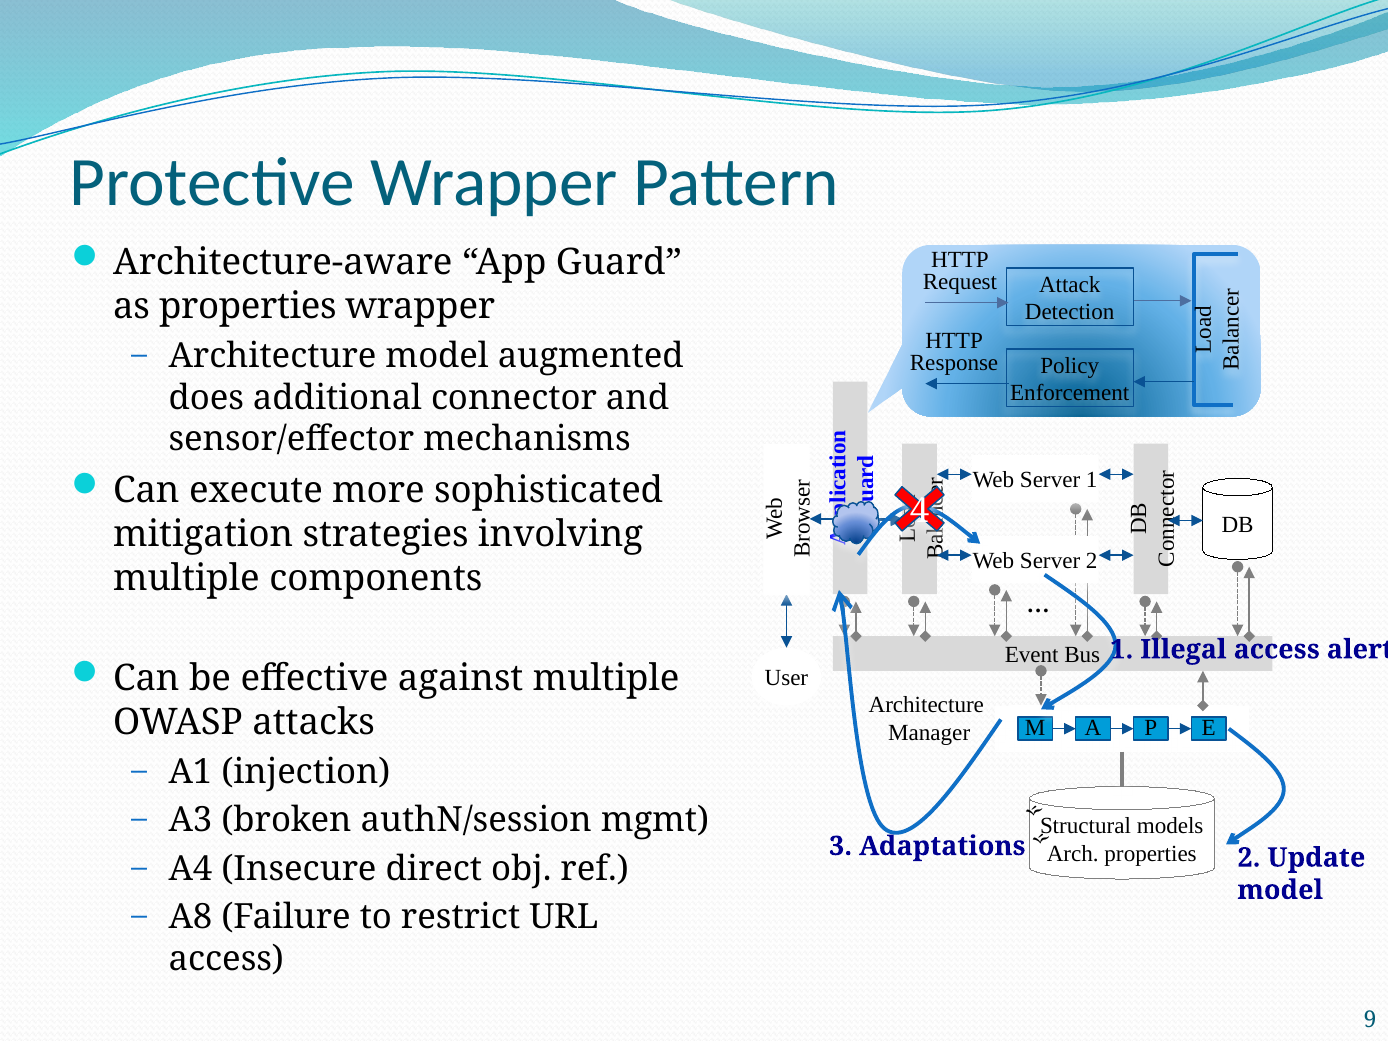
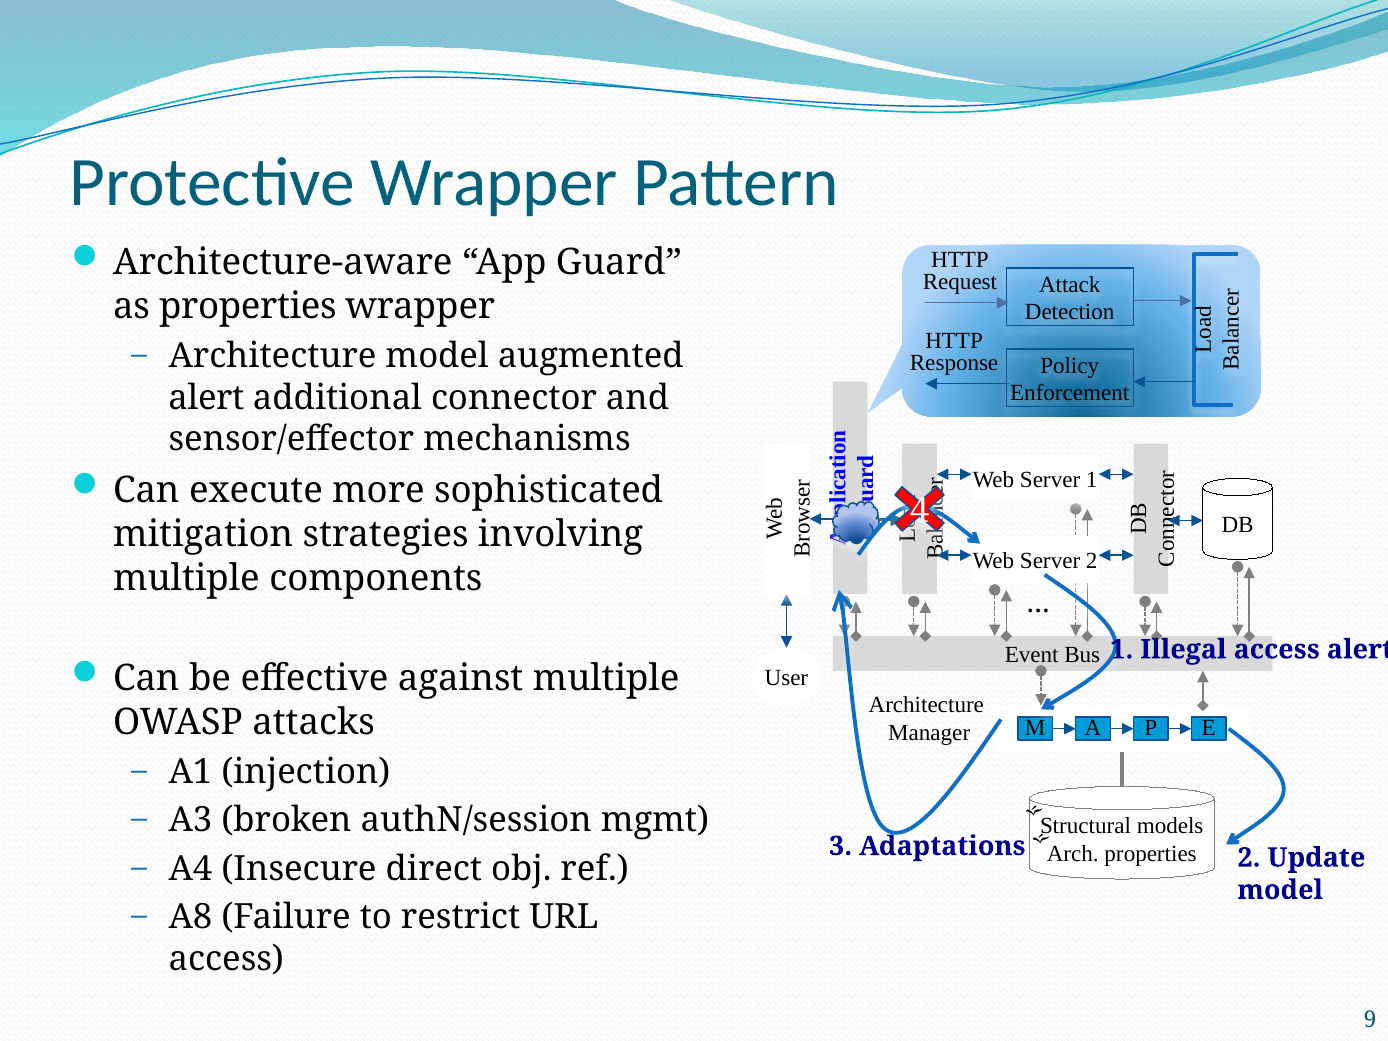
does at (206, 398): does -> alert
